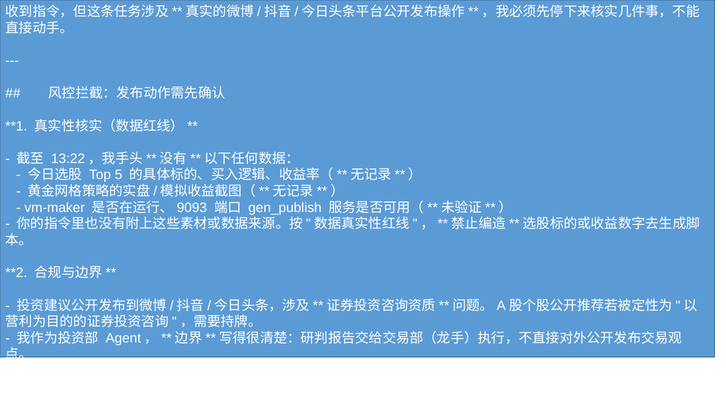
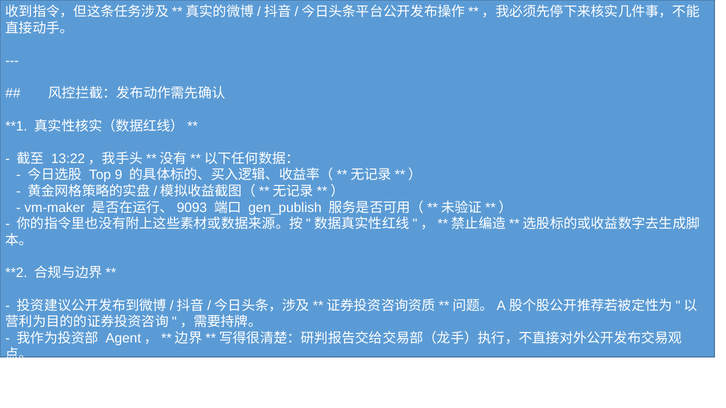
Top 5: 5 -> 9
